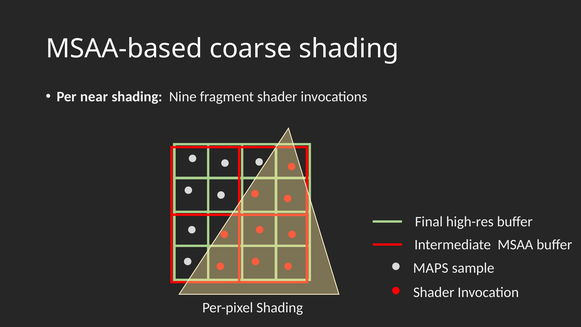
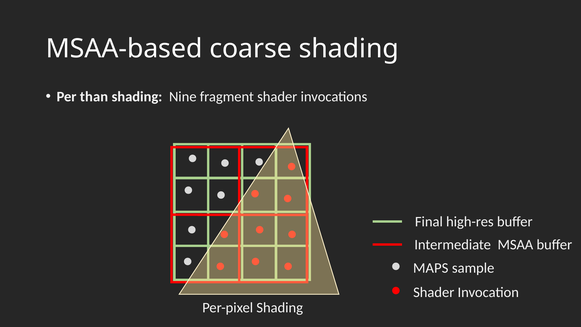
near: near -> than
